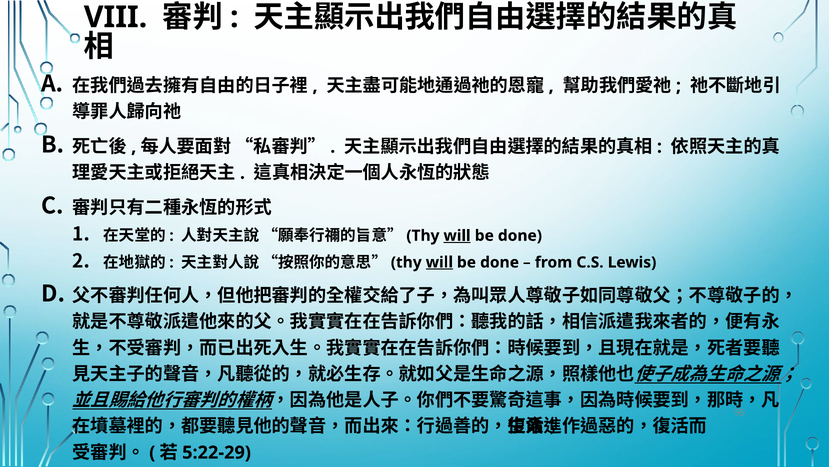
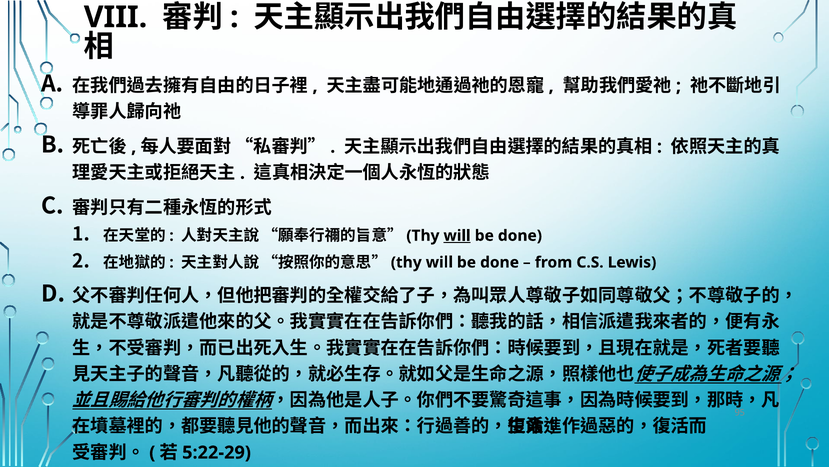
will at (439, 262) underline: present -> none
